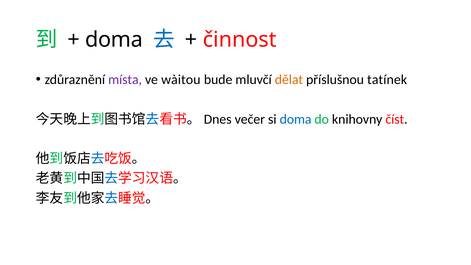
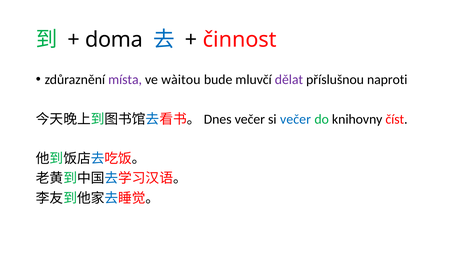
dělat colour: orange -> purple
tatínek: tatínek -> naproti
si doma: doma -> večer
